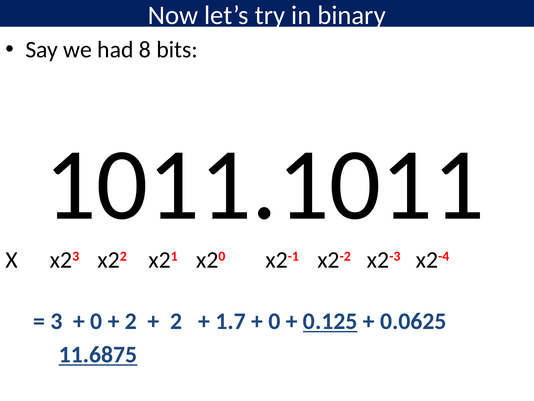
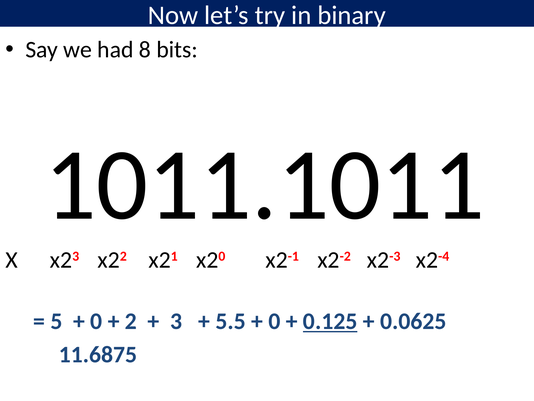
3: 3 -> 5
2 at (176, 321): 2 -> 3
1.7: 1.7 -> 5.5
11.6875 underline: present -> none
